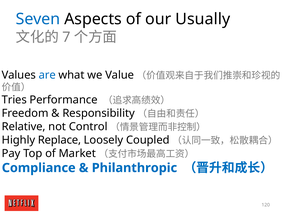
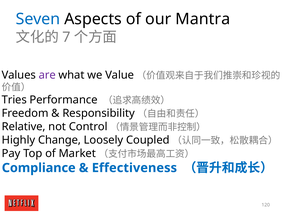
Usually: Usually -> Mantra
are colour: blue -> purple
Replace: Replace -> Change
Philanthropic: Philanthropic -> Effectiveness
